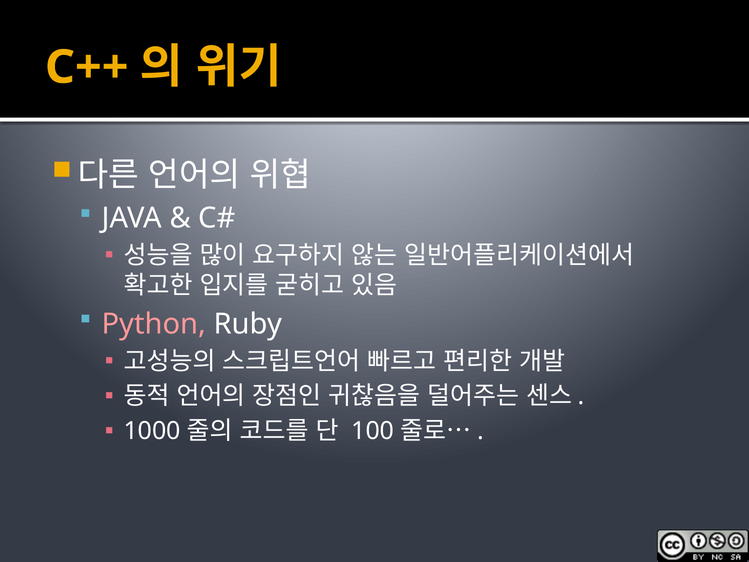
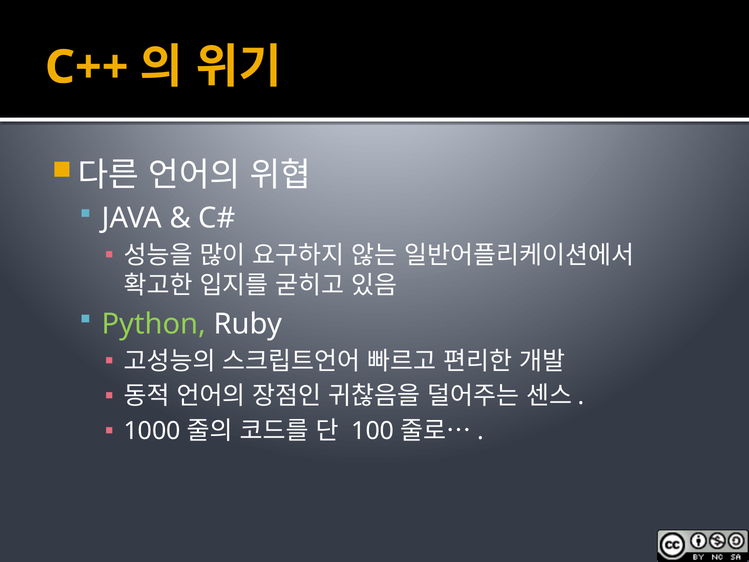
Python colour: pink -> light green
